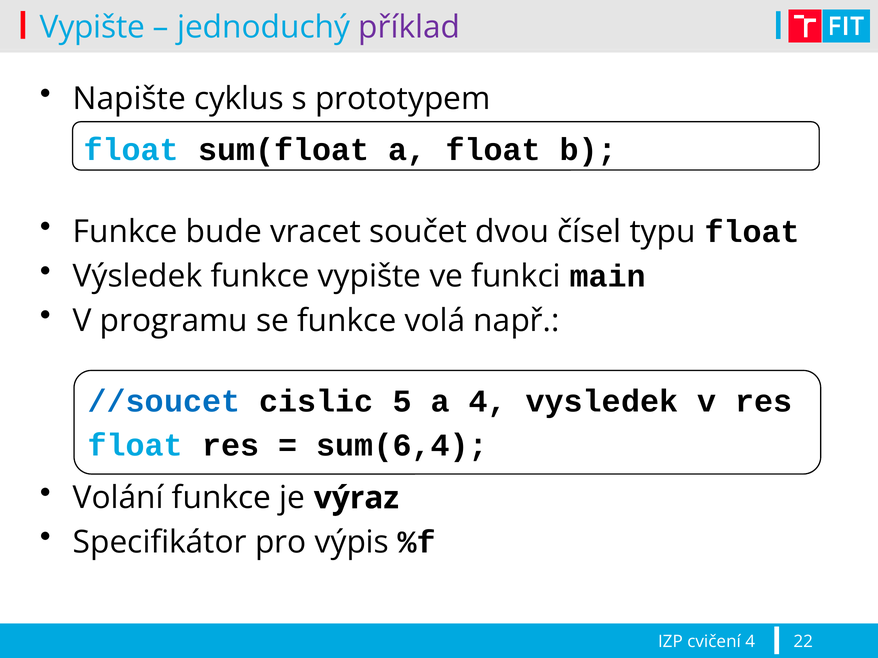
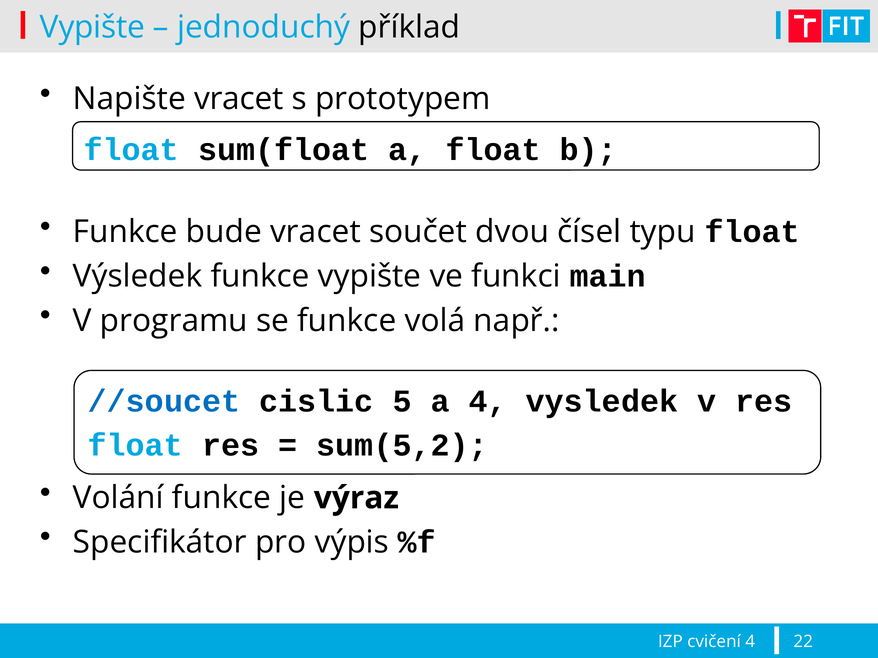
příklad colour: purple -> black
Napište cyklus: cyklus -> vracet
sum(6,4: sum(6,4 -> sum(5,2
